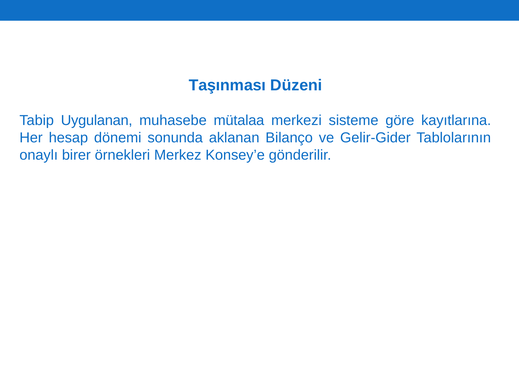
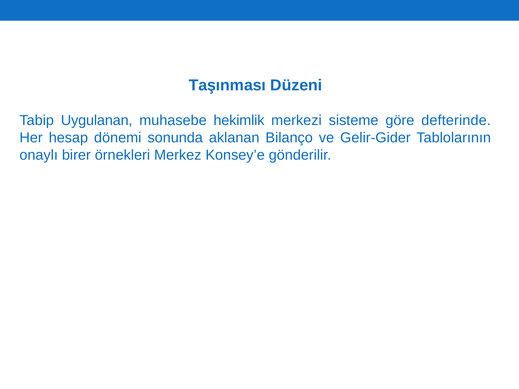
mütalaa: mütalaa -> hekimlik
kayıtlarına: kayıtlarına -> defterinde
